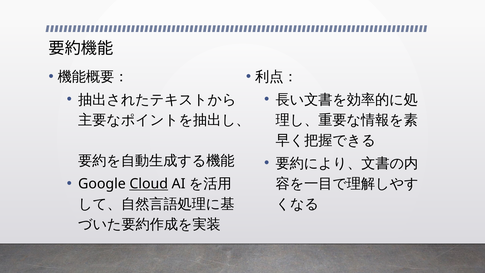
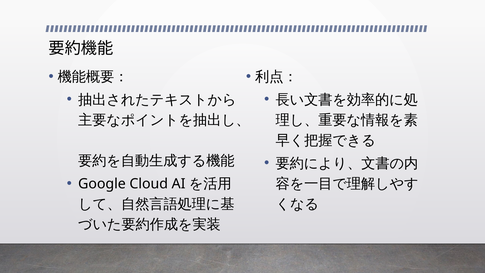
Cloud underline: present -> none
